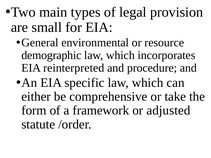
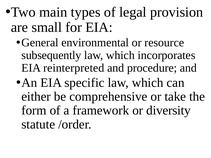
demographic: demographic -> subsequently
adjusted: adjusted -> diversity
